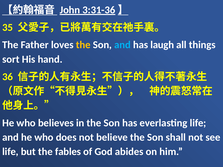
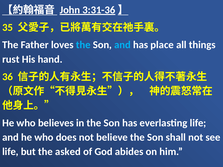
the at (83, 45) colour: yellow -> light blue
laugh: laugh -> place
sort: sort -> rust
fables: fables -> asked
